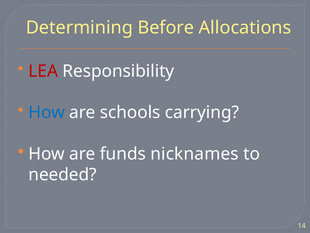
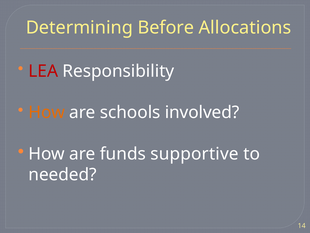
How at (47, 112) colour: blue -> orange
carrying: carrying -> involved
nicknames: nicknames -> supportive
